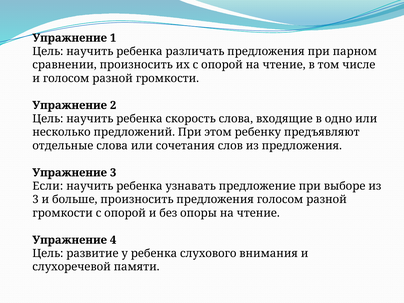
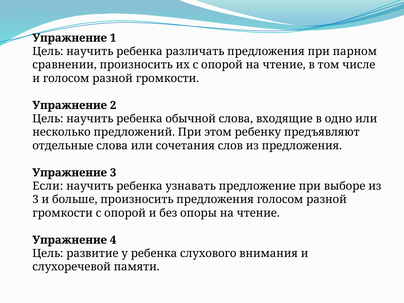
скорость: скорость -> обычной
